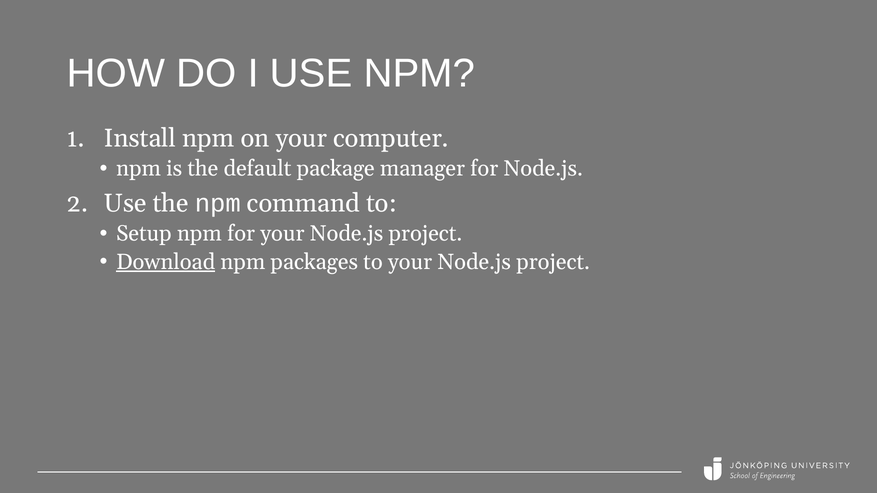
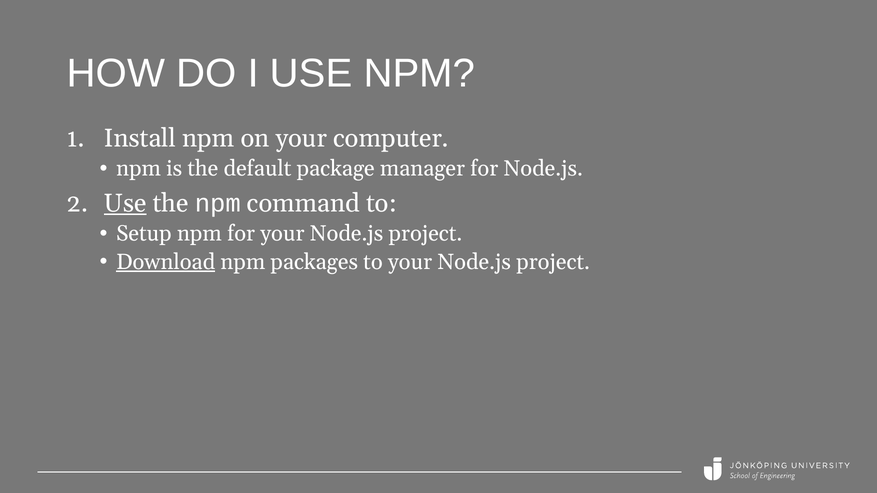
Use at (125, 204) underline: none -> present
